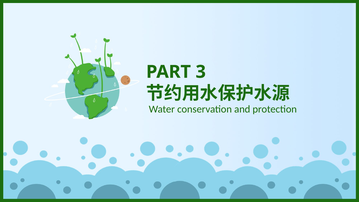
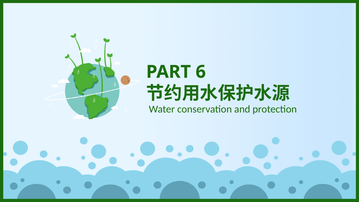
3: 3 -> 6
